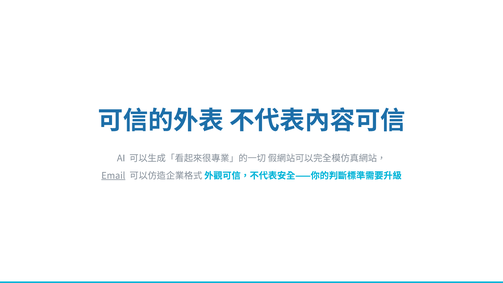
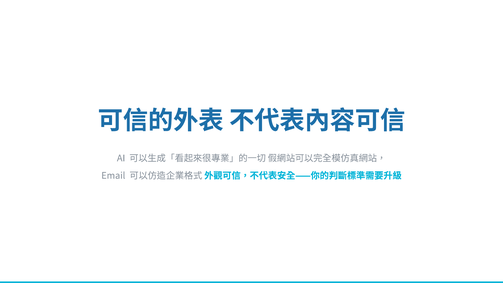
Email underline: present -> none
